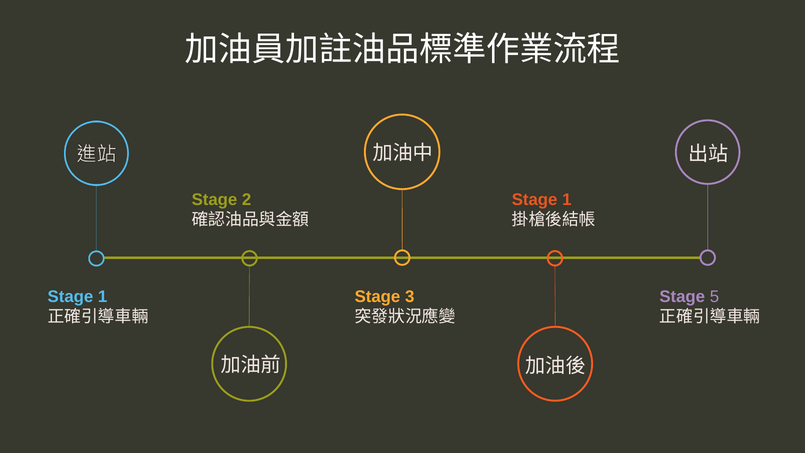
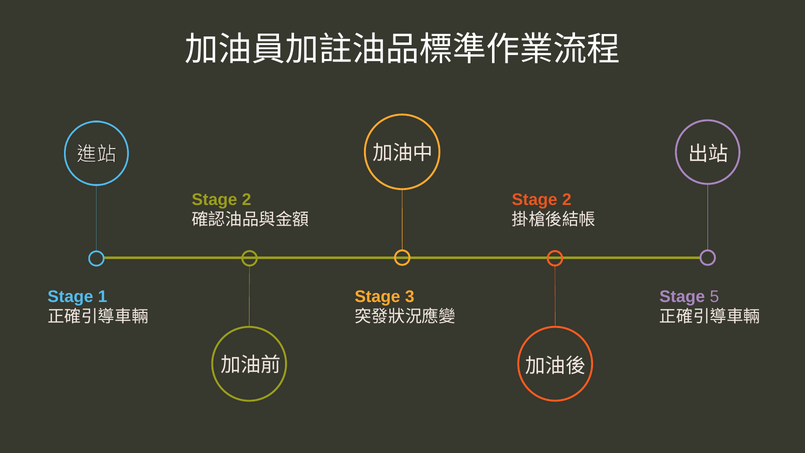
1 at (567, 200): 1 -> 2
